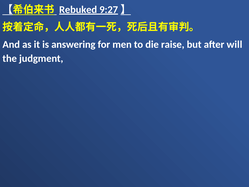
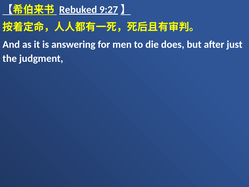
raise: raise -> does
will: will -> just
